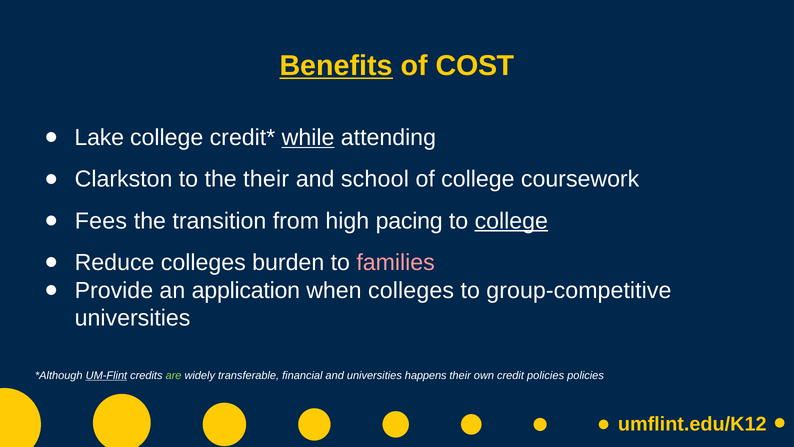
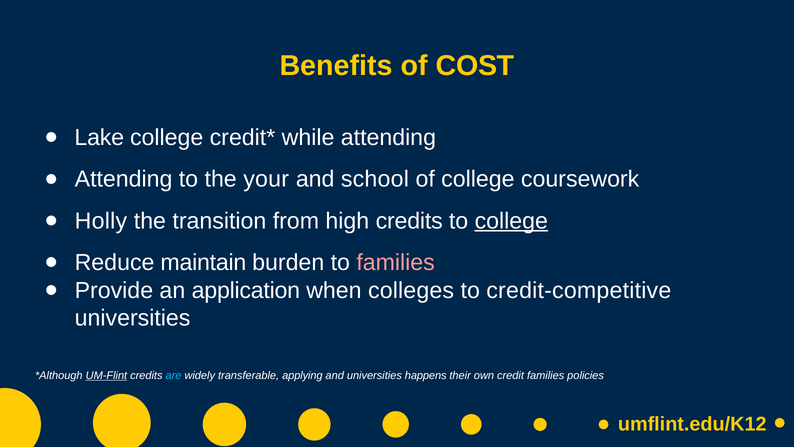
Benefits underline: present -> none
while underline: present -> none
Clarkston at (124, 179): Clarkston -> Attending
the their: their -> your
Fees: Fees -> Holly
high pacing: pacing -> credits
Reduce colleges: colleges -> maintain
group-competitive: group-competitive -> credit-competitive
are colour: light green -> light blue
financial: financial -> applying
credit policies: policies -> families
